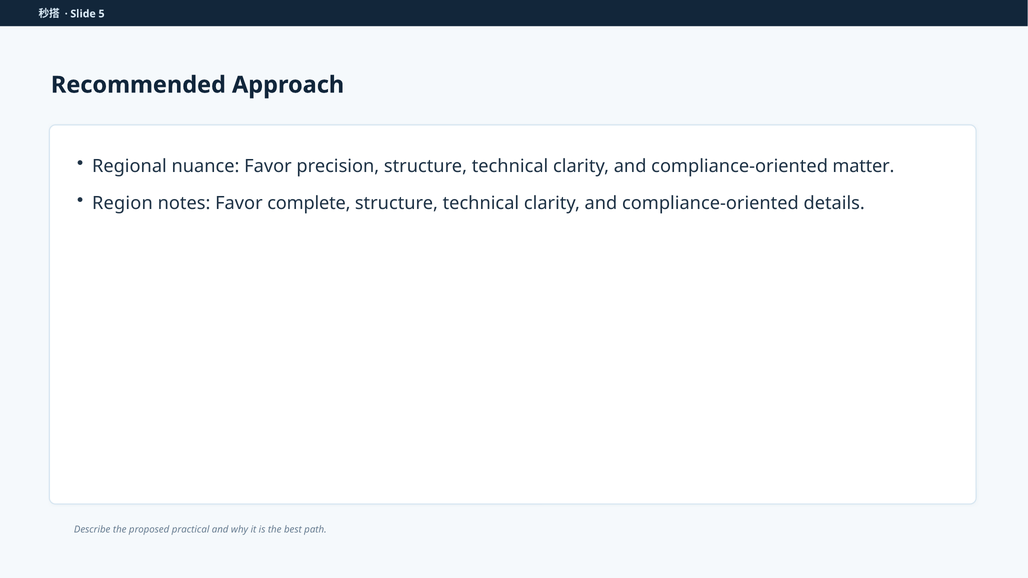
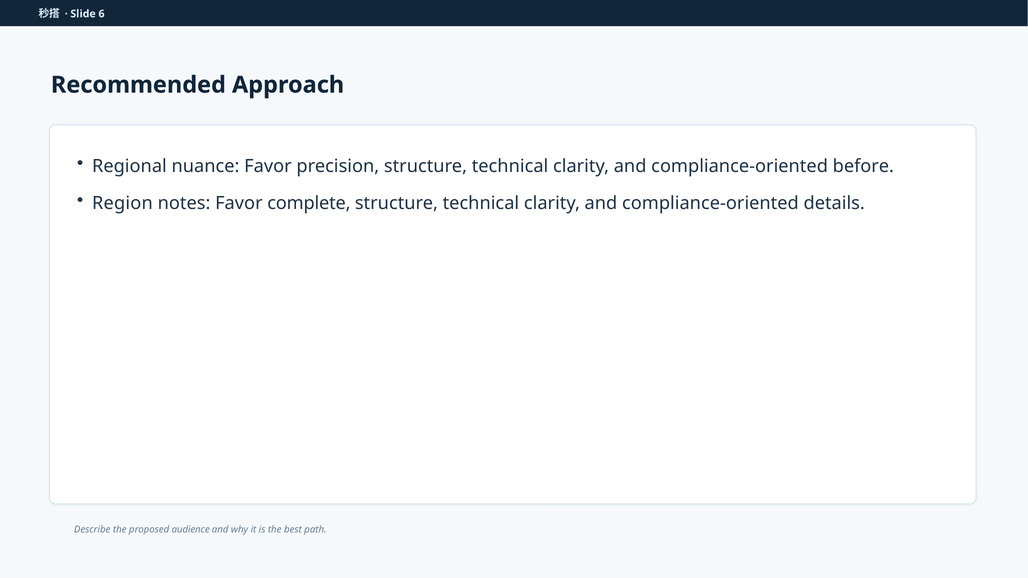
5: 5 -> 6
matter: matter -> before
practical: practical -> audience
